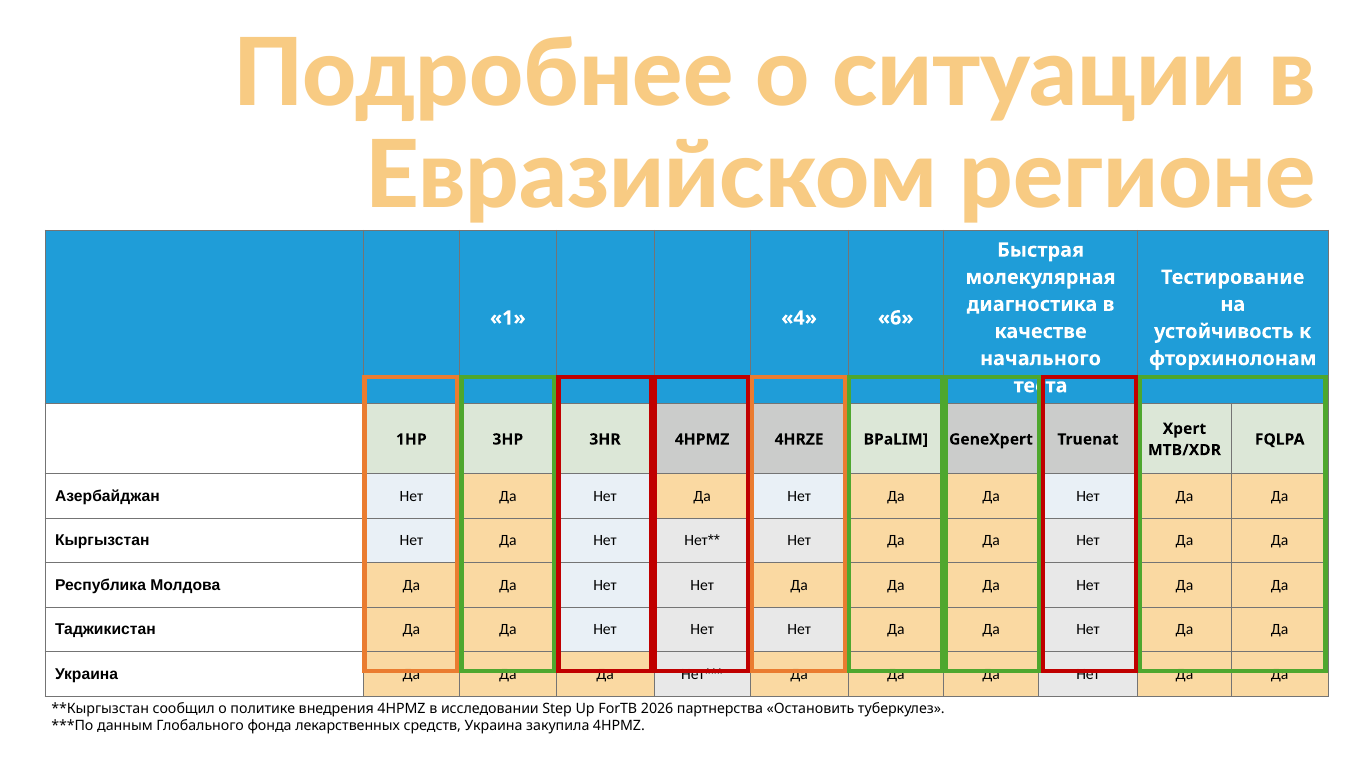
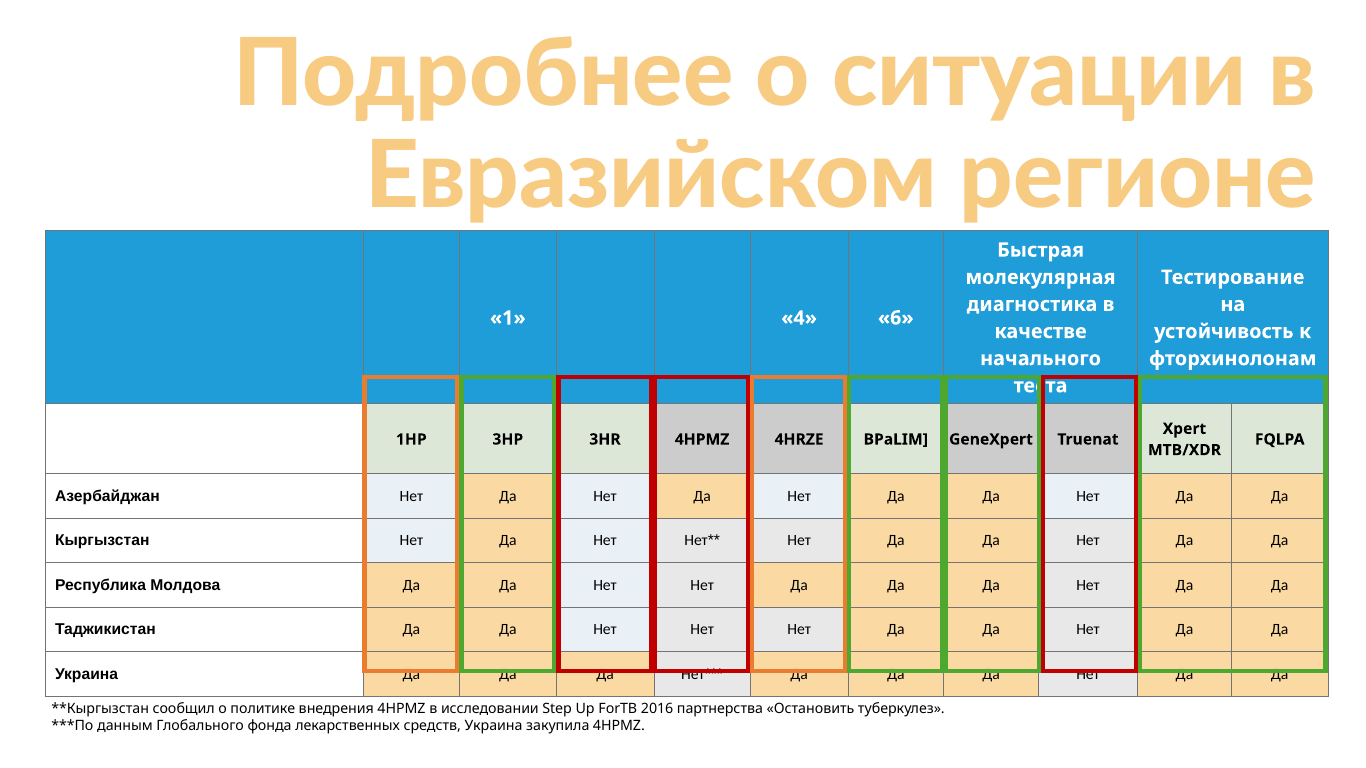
2026: 2026 -> 2016
